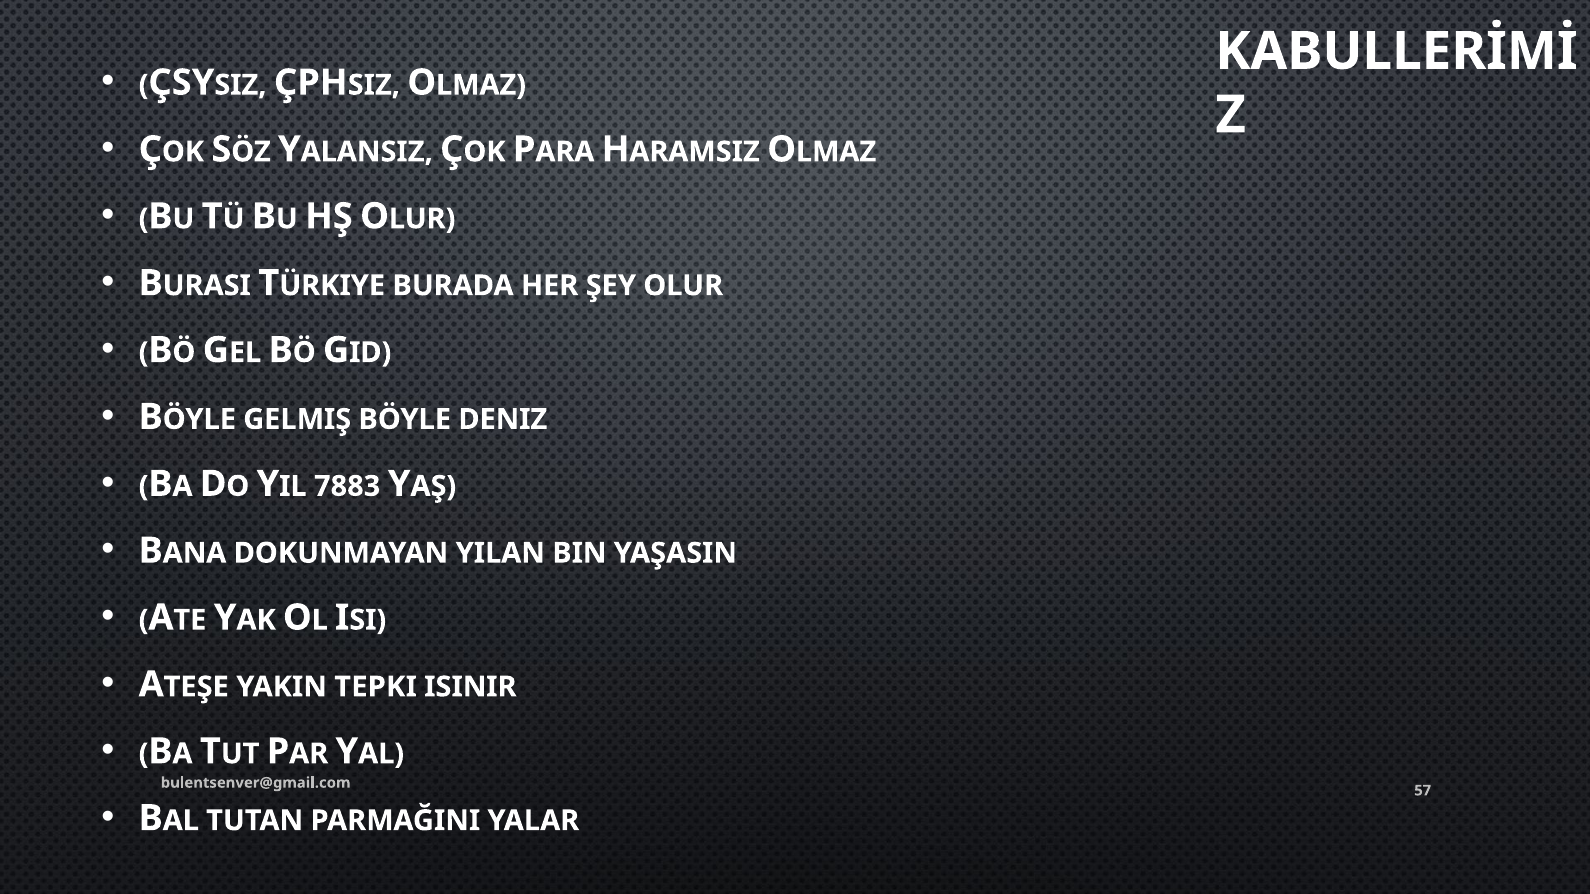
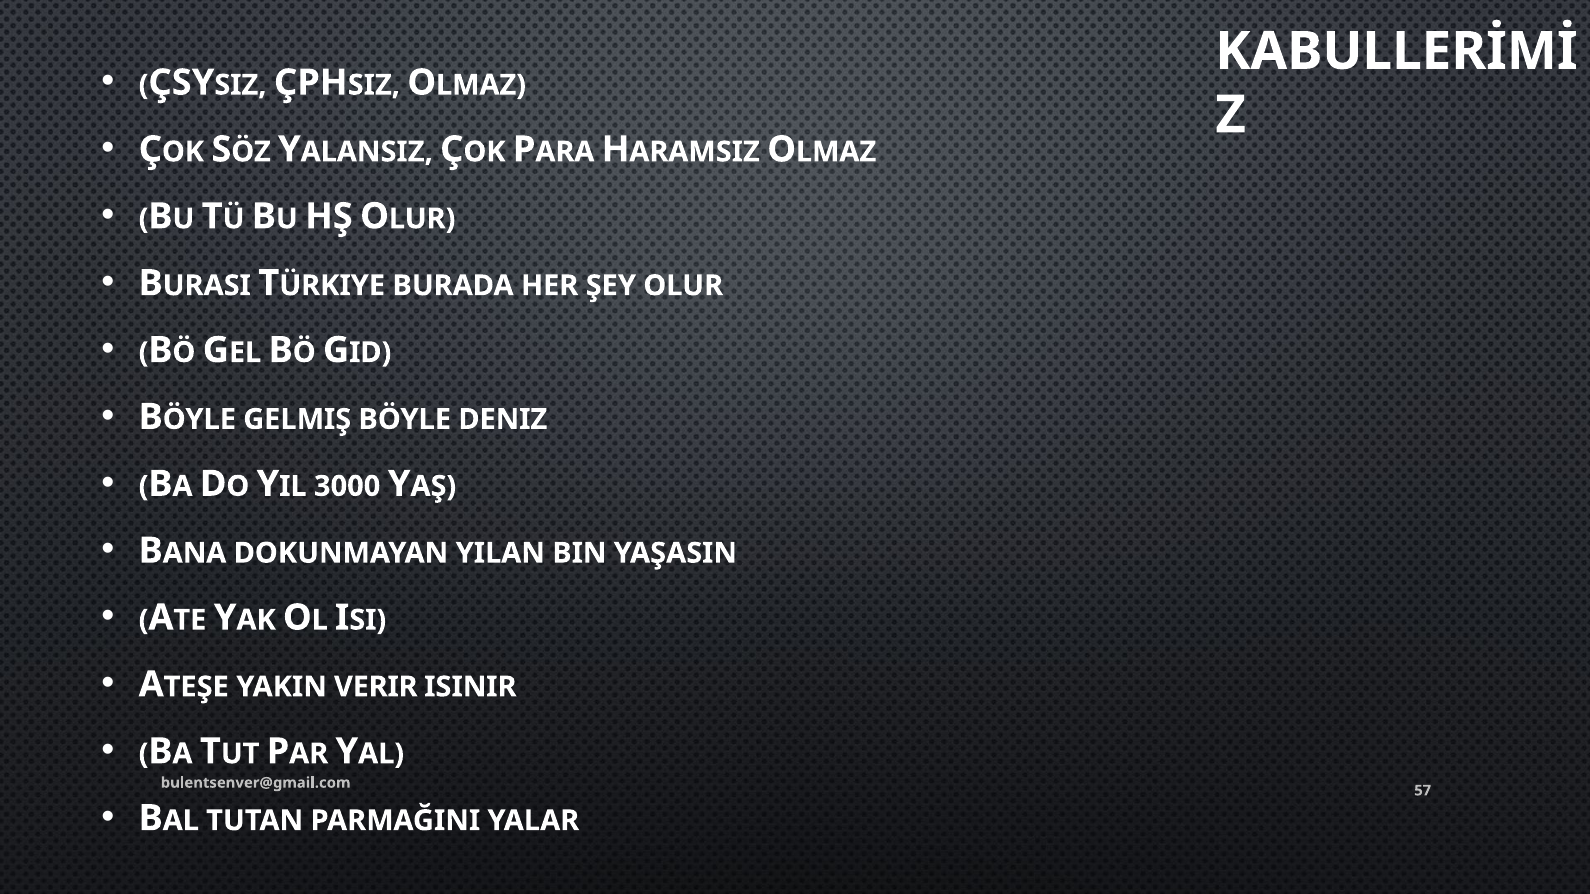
7883: 7883 -> 3000
TEPKI: TEPKI -> VERIR
